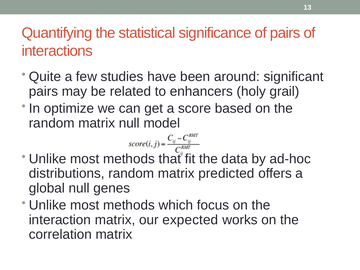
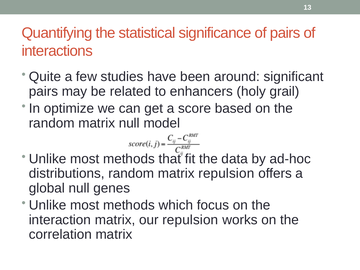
matrix predicted: predicted -> repulsion
our expected: expected -> repulsion
